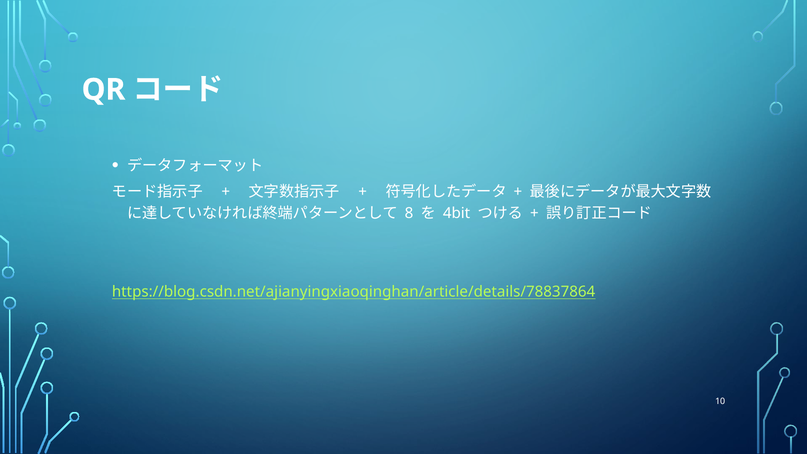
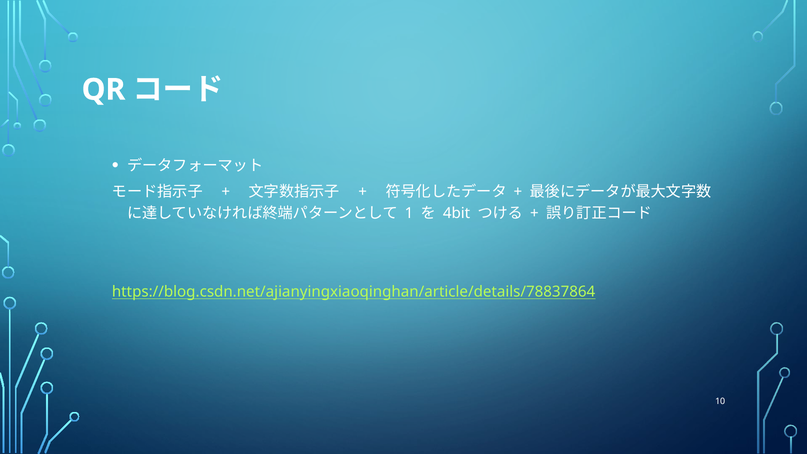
8: 8 -> 1
